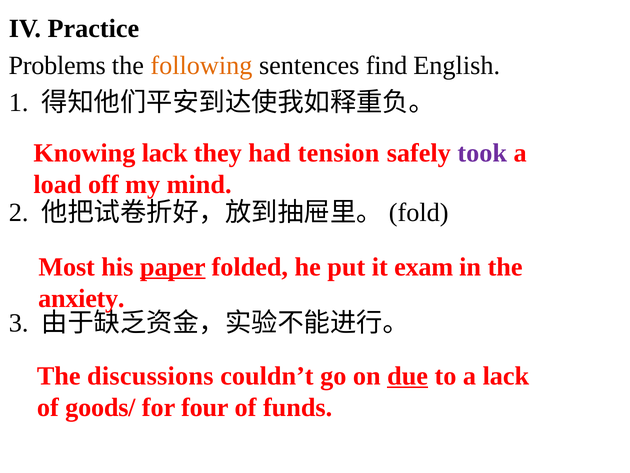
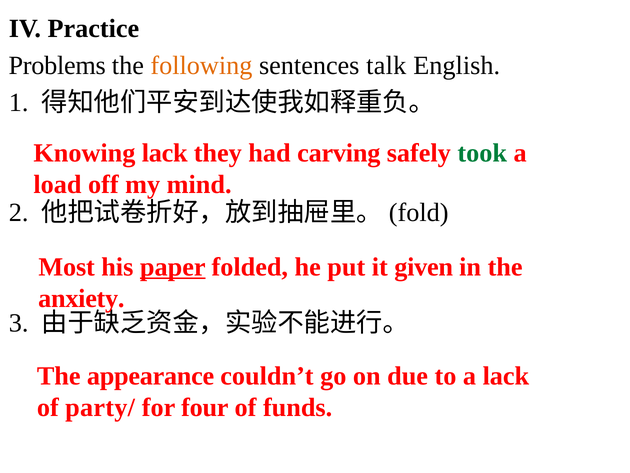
find: find -> talk
tension: tension -> carving
took colour: purple -> green
exam: exam -> given
discussions: discussions -> appearance
due underline: present -> none
goods/: goods/ -> party/
